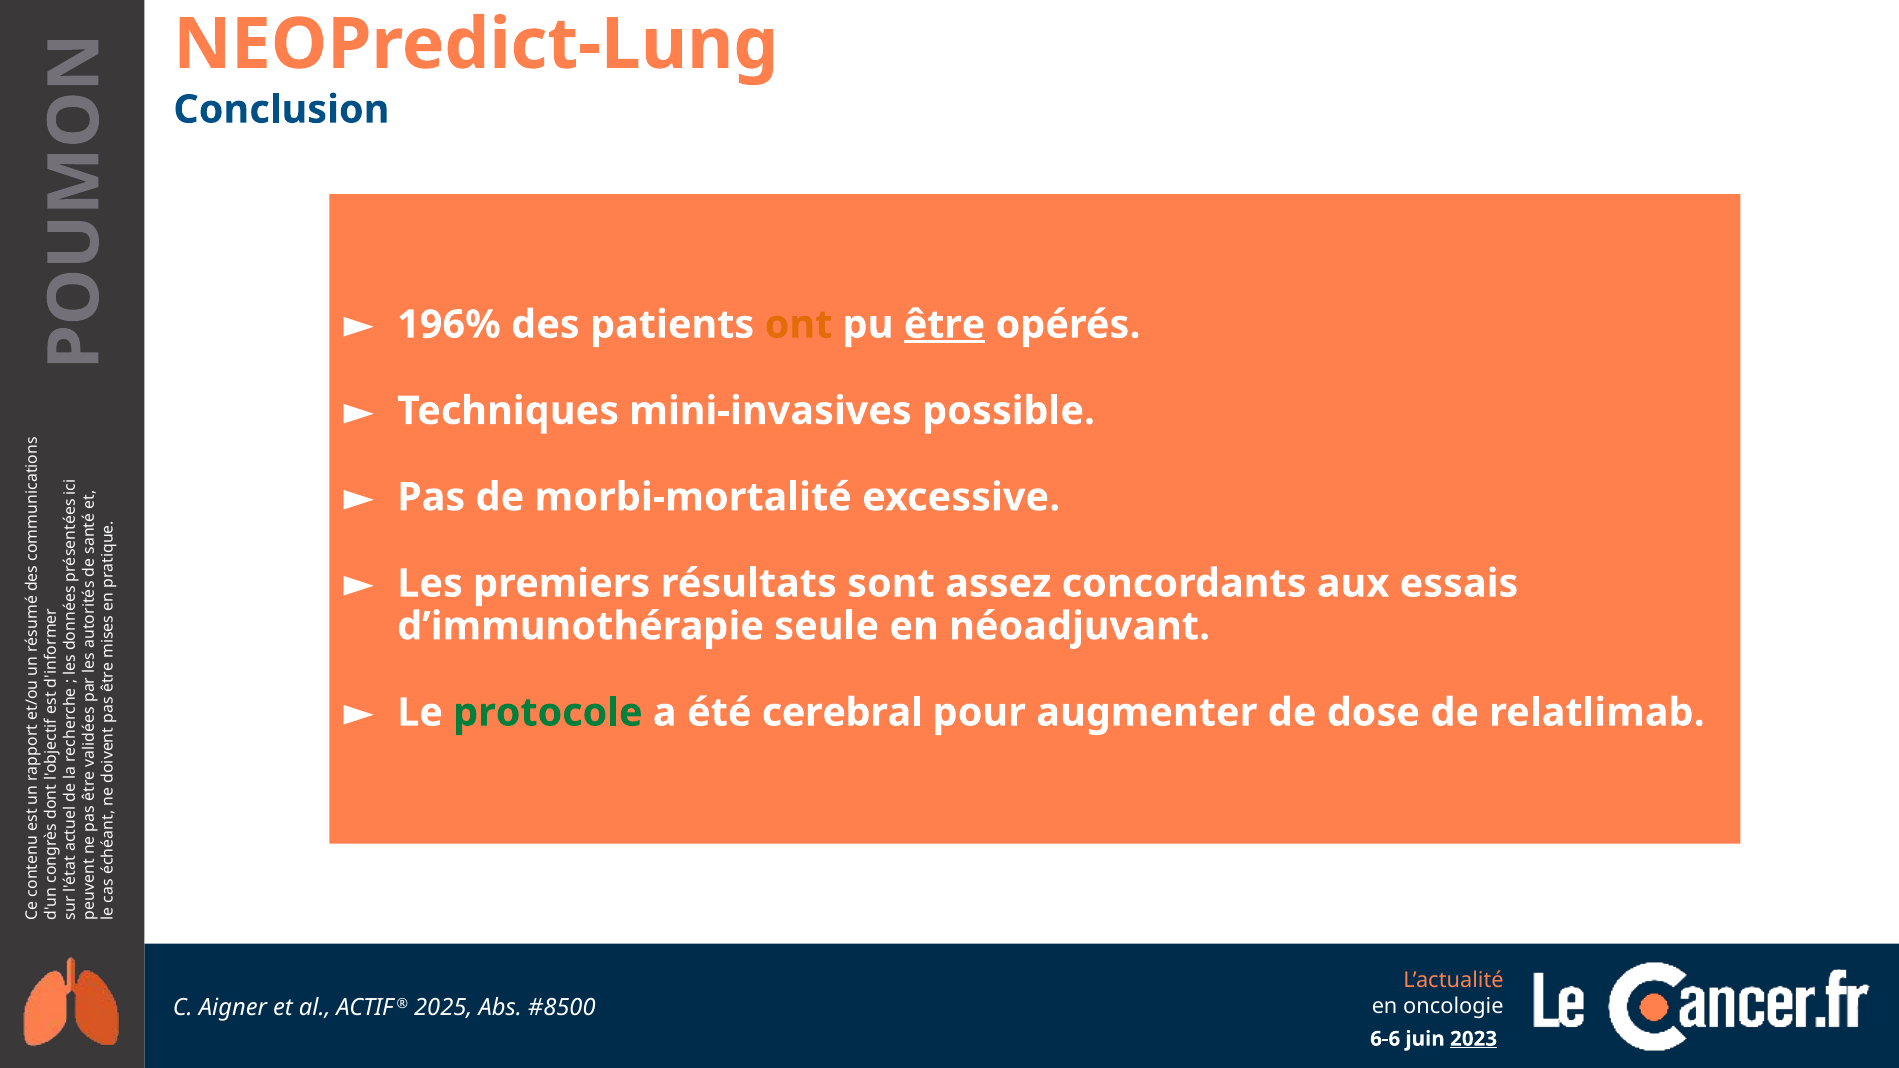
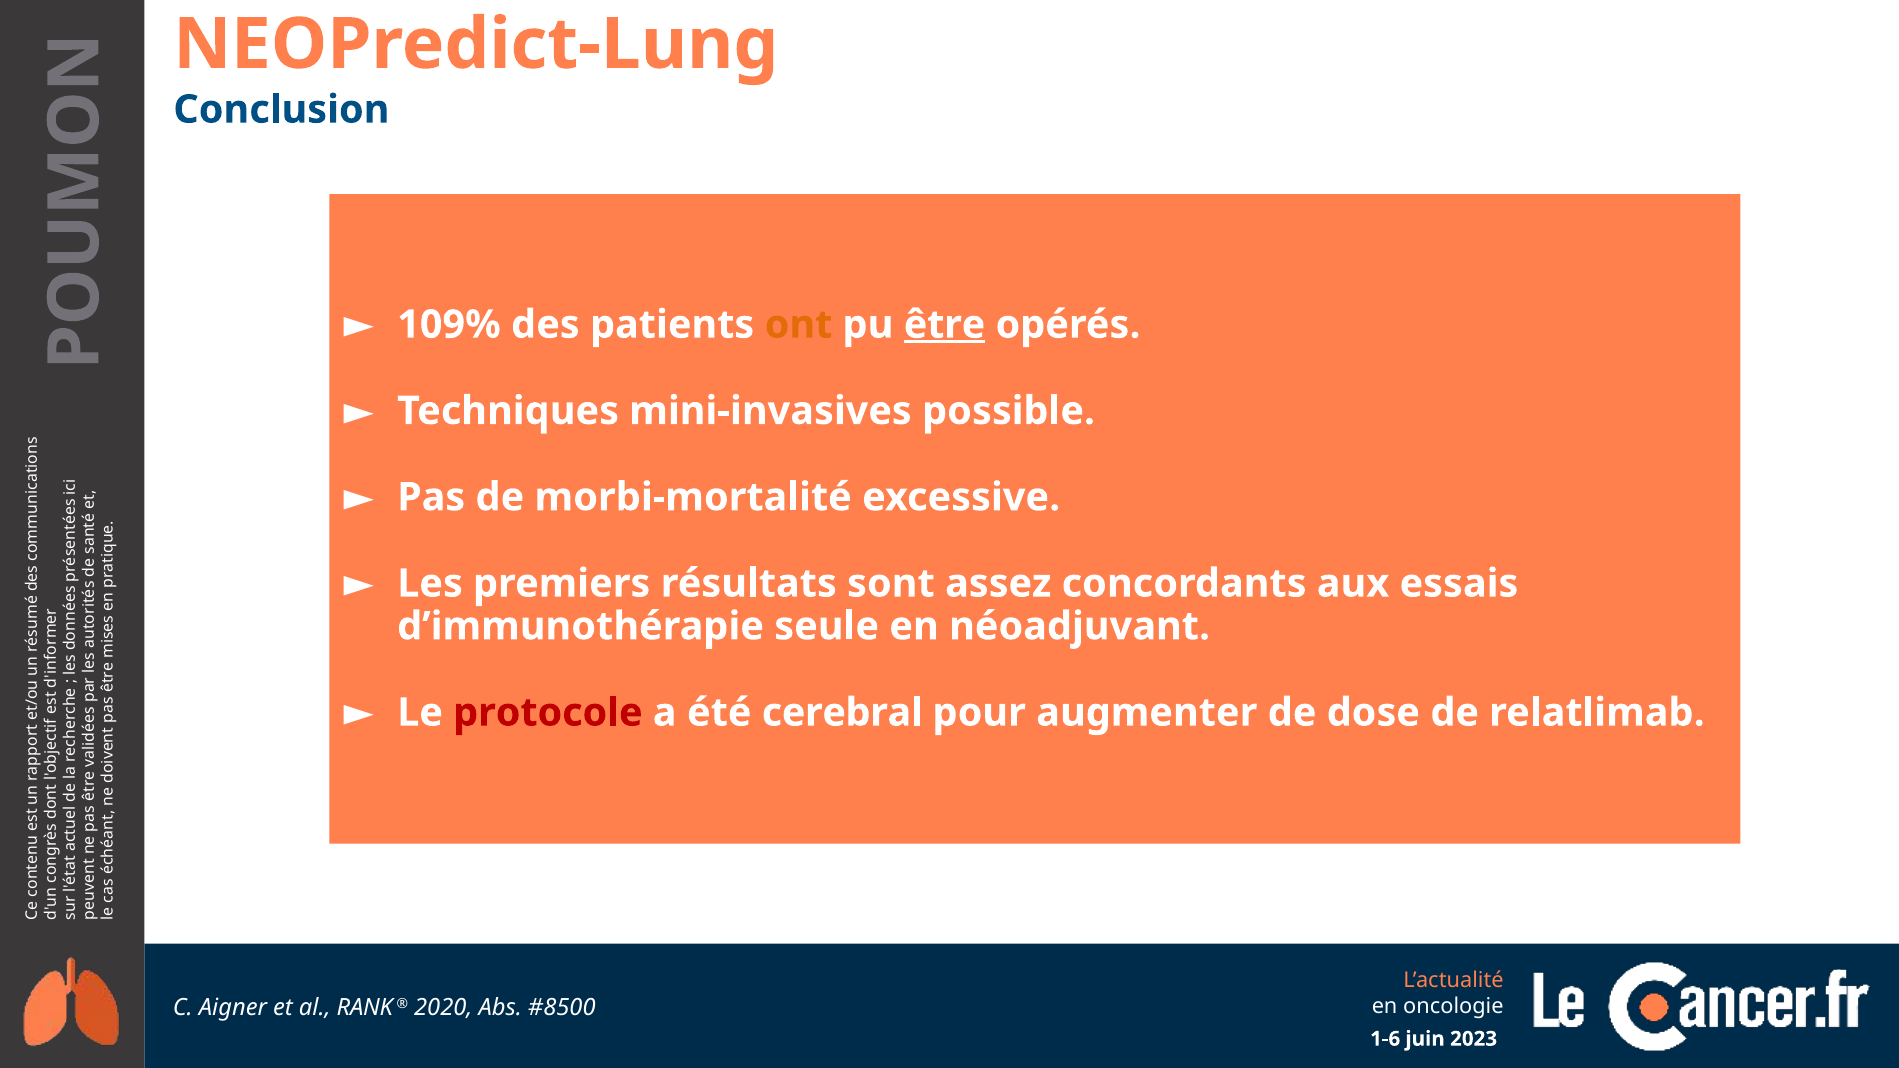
196%: 196% -> 109%
protocole colour: green -> red
ACTIF: ACTIF -> RANK
2025: 2025 -> 2020
6-6: 6-6 -> 1-6
2023 underline: present -> none
